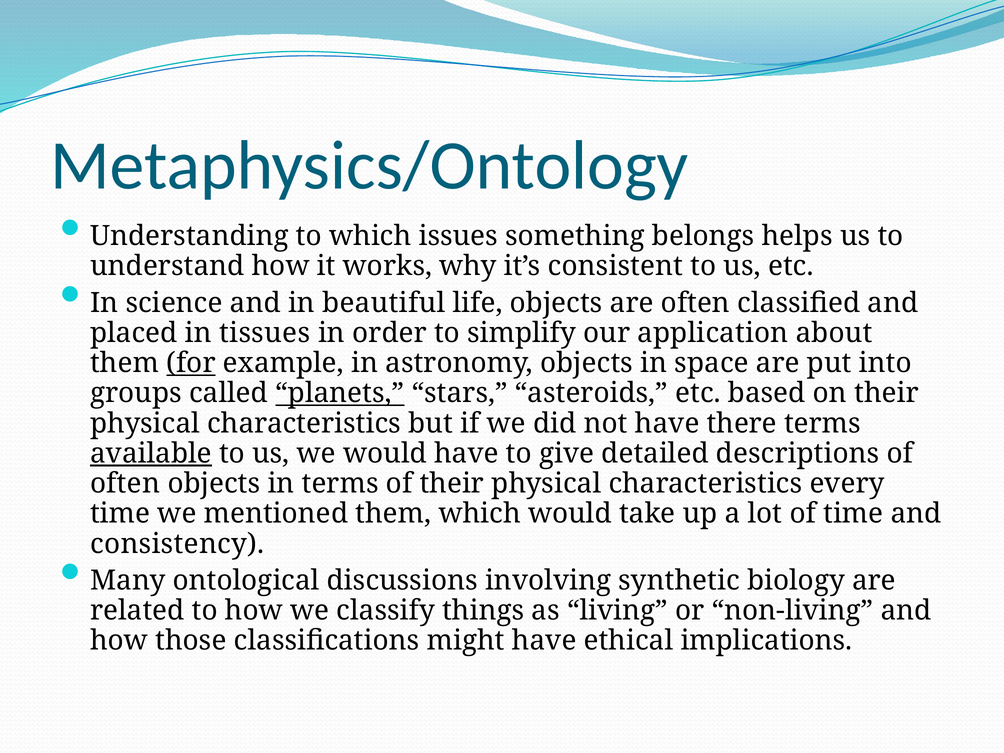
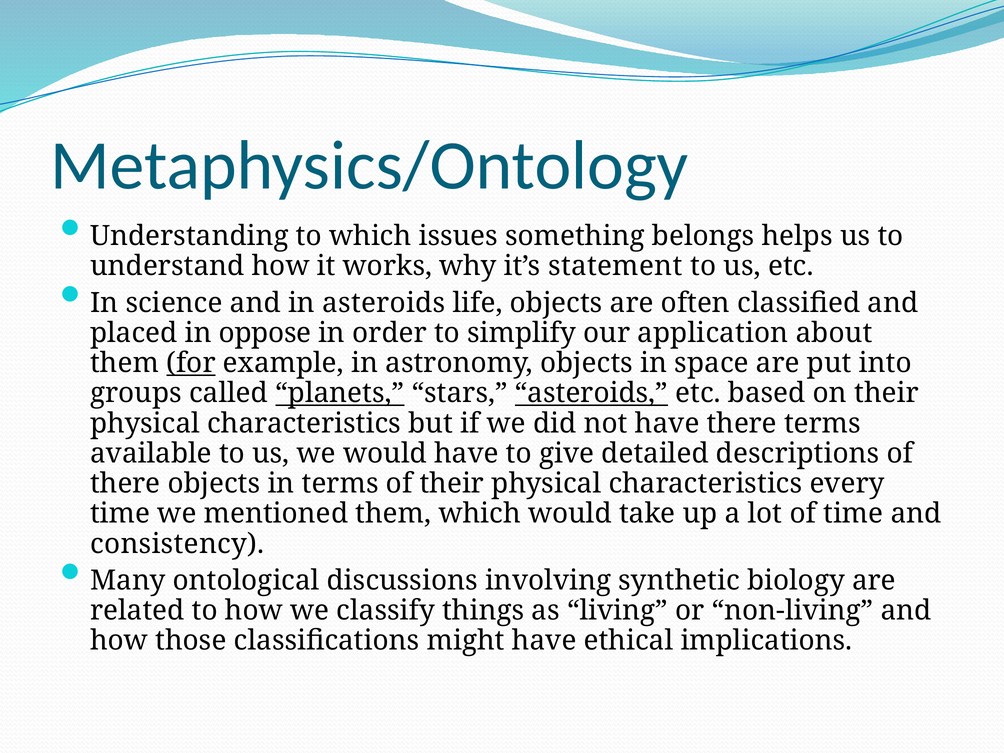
consistent: consistent -> statement
in beautiful: beautiful -> asteroids
tissues: tissues -> oppose
asteroids at (591, 393) underline: none -> present
available underline: present -> none
often at (125, 484): often -> there
